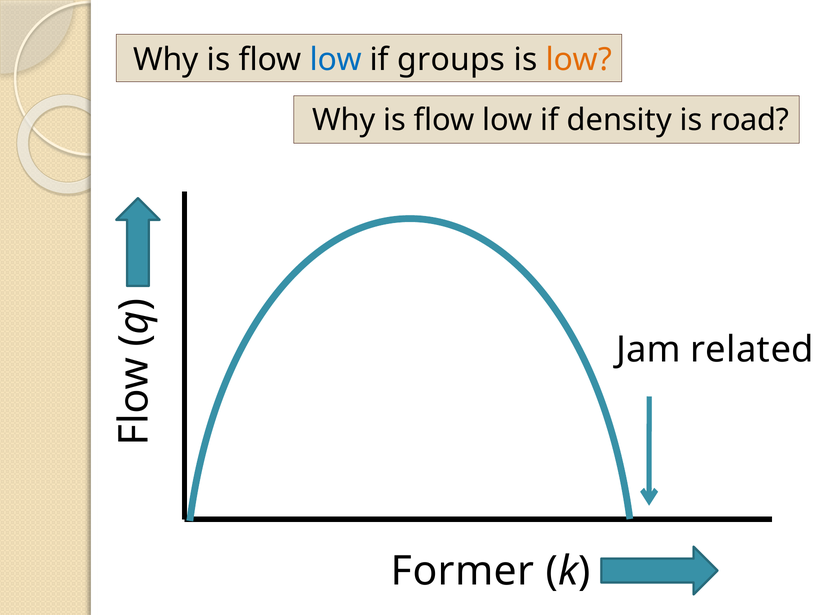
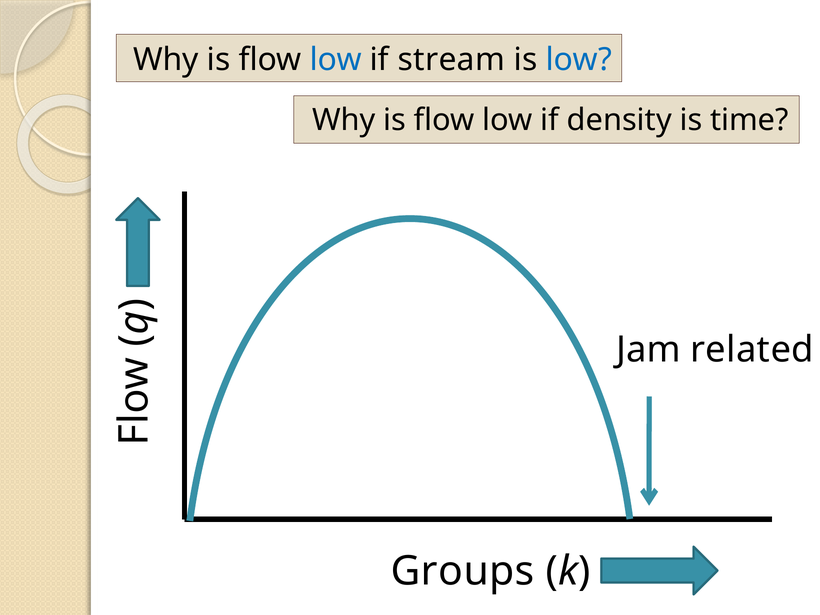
groups: groups -> stream
low at (579, 60) colour: orange -> blue
road: road -> time
Former: Former -> Groups
